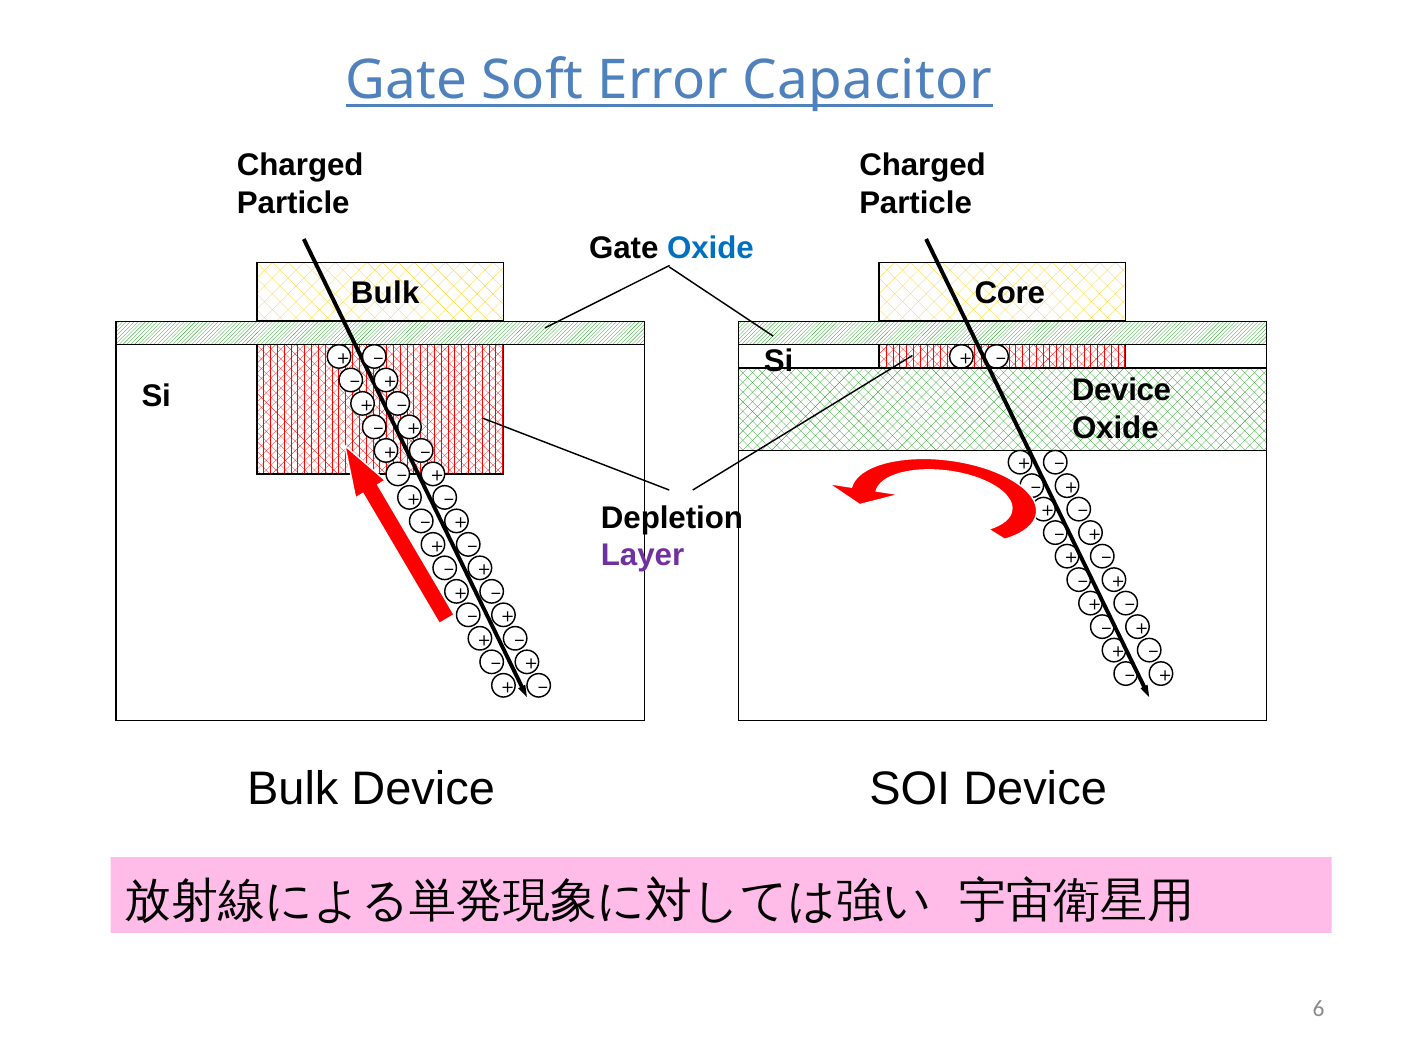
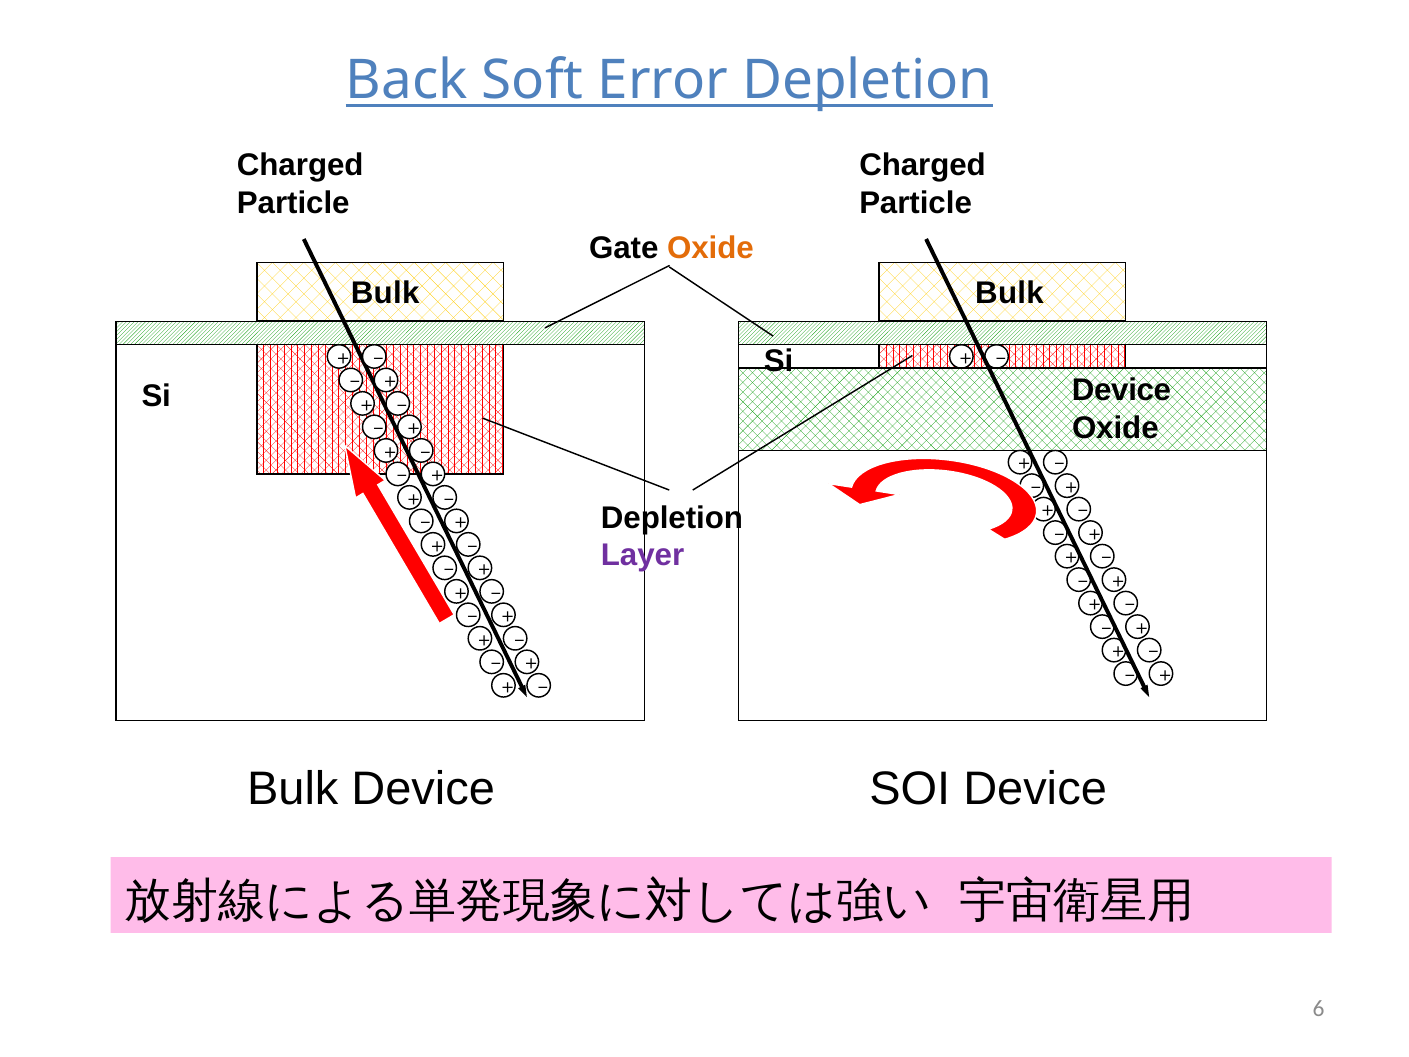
Gate at (407, 80): Gate -> Back
Error Capacitor: Capacitor -> Depletion
Oxide at (710, 248) colour: blue -> orange
Core at (1010, 293): Core -> Bulk
